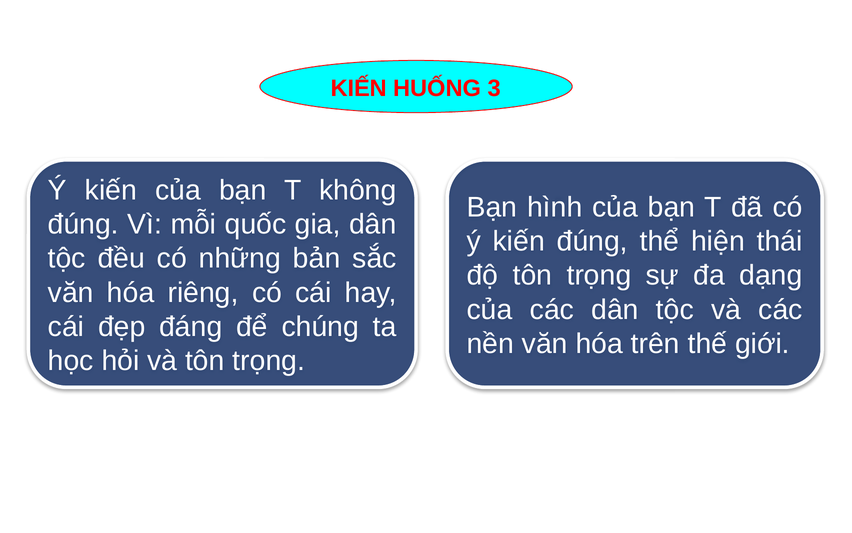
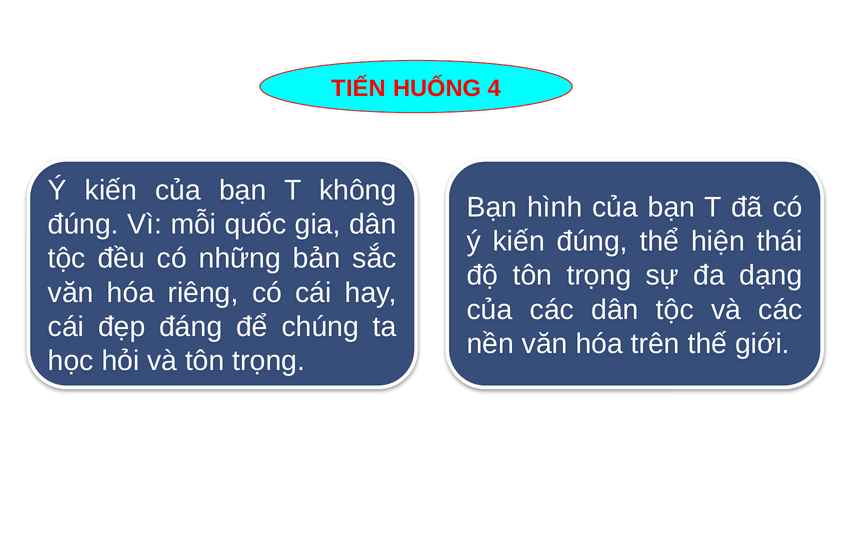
KIẾN at (359, 88): KIẾN -> TIẾN
3: 3 -> 4
